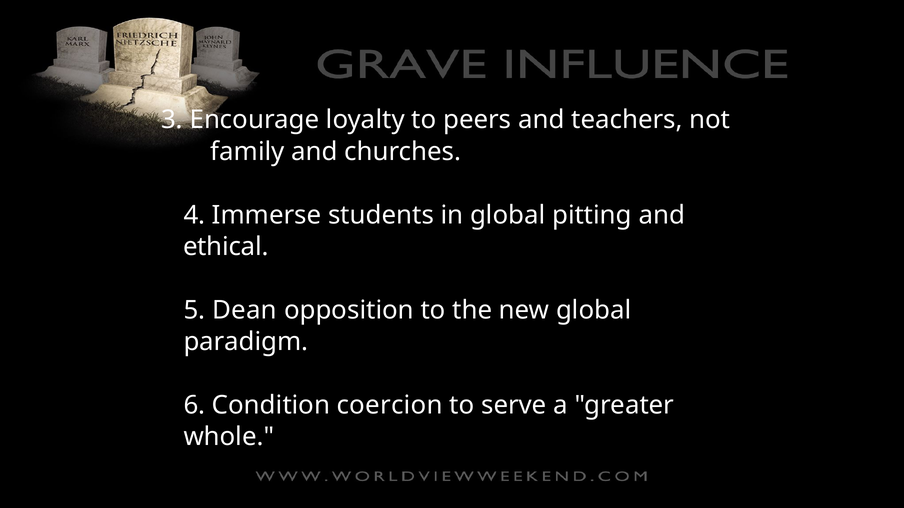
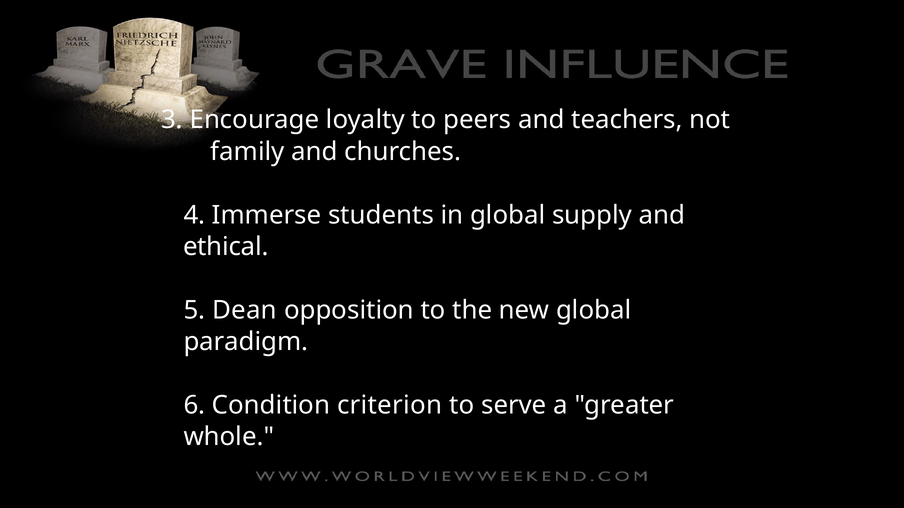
pitting: pitting -> supply
coercion: coercion -> criterion
